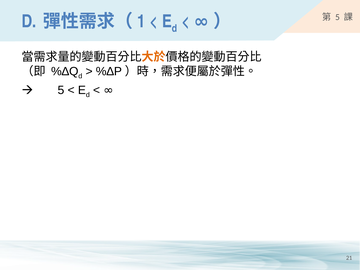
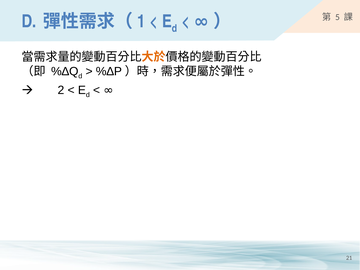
5 at (61, 90): 5 -> 2
